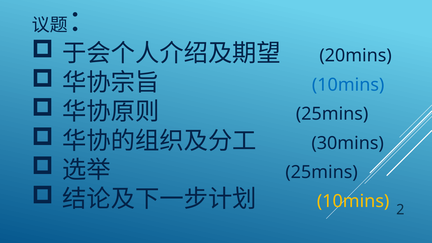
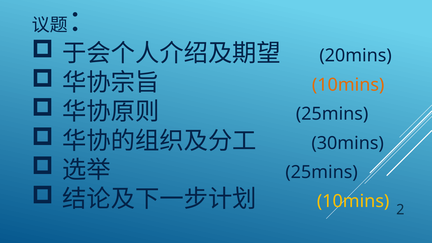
10mins at (348, 85) colour: blue -> orange
